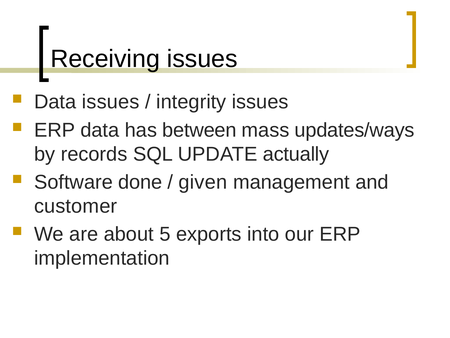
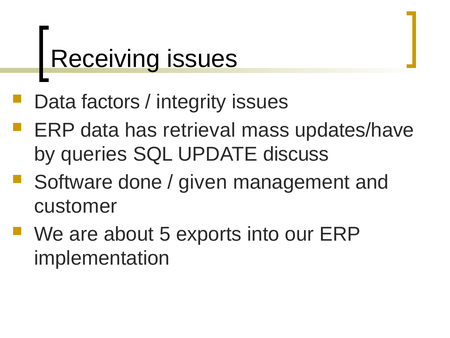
Data issues: issues -> factors
between: between -> retrieval
updates/ways: updates/ways -> updates/have
records: records -> queries
actually: actually -> discuss
